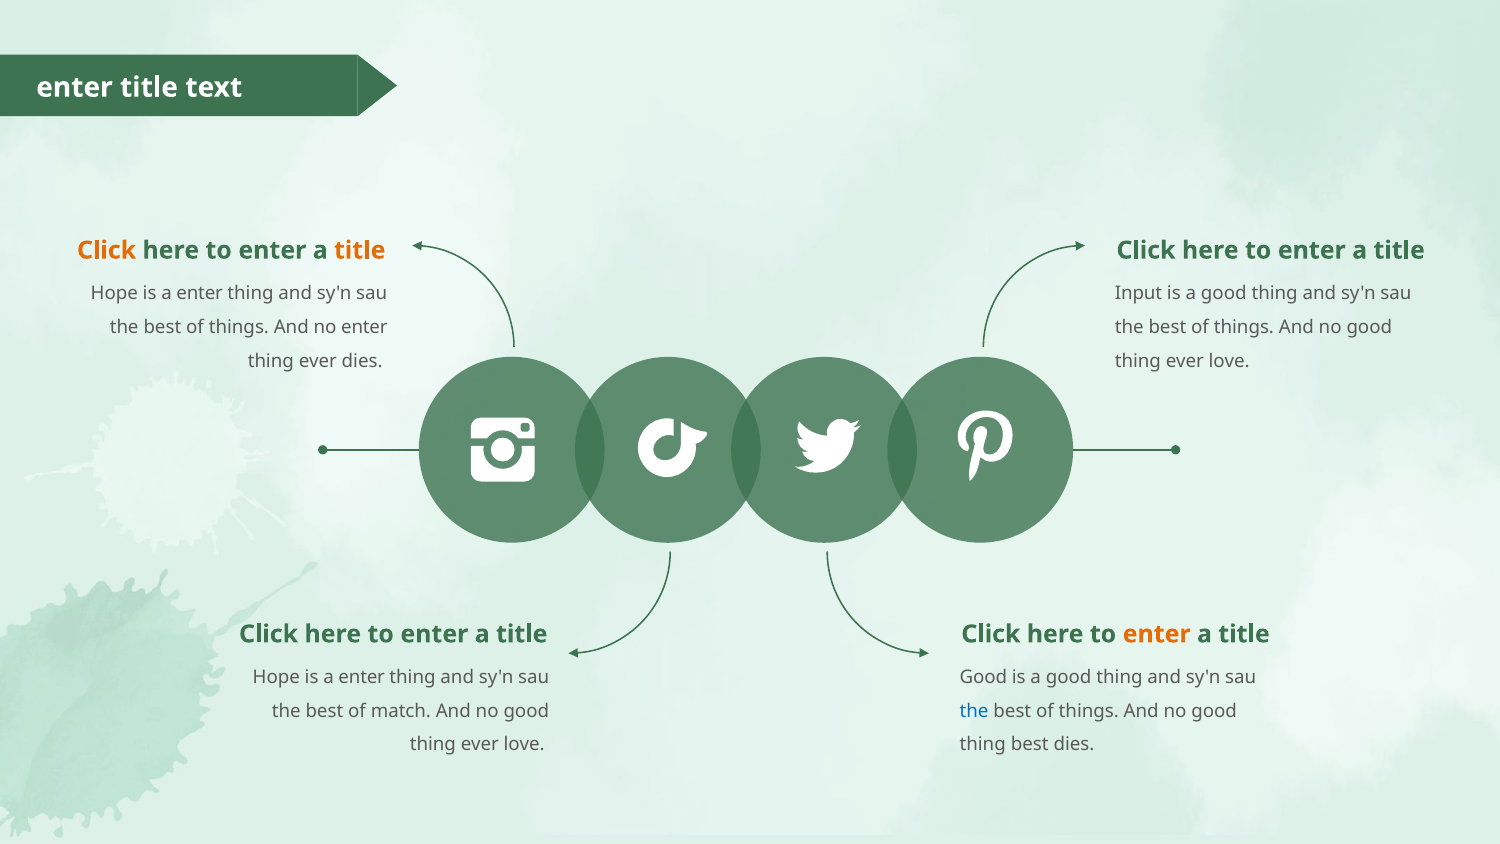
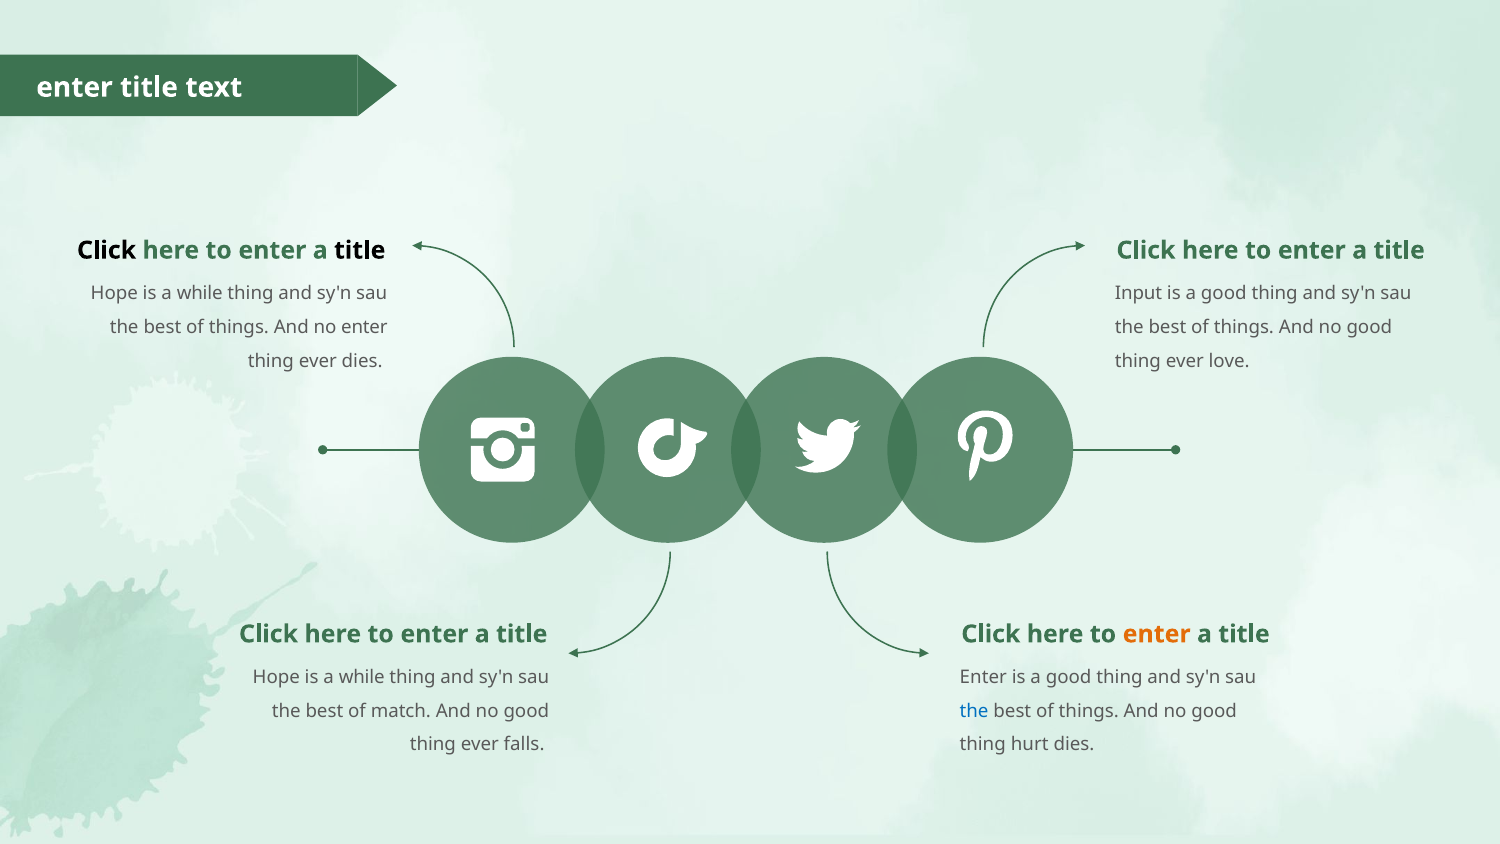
Click at (107, 250) colour: orange -> black
title at (360, 250) colour: orange -> black
enter at (200, 293): enter -> while
enter at (362, 677): enter -> while
Good at (983, 677): Good -> Enter
love at (524, 744): love -> falls
thing best: best -> hurt
